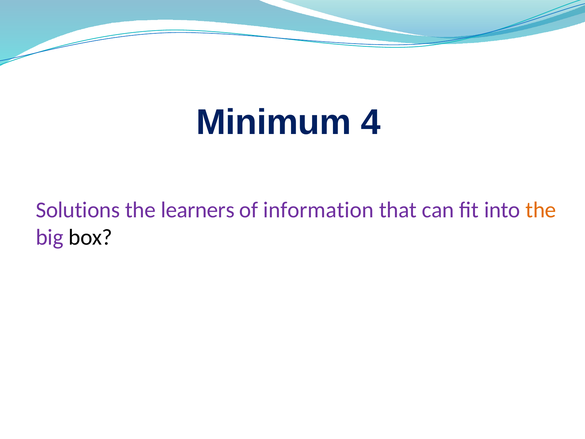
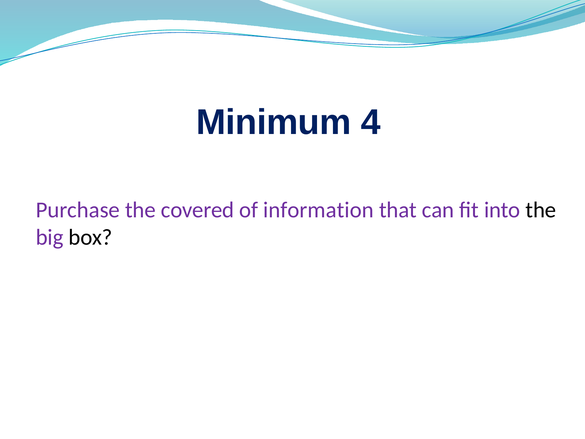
Solutions: Solutions -> Purchase
learners: learners -> covered
the at (541, 210) colour: orange -> black
